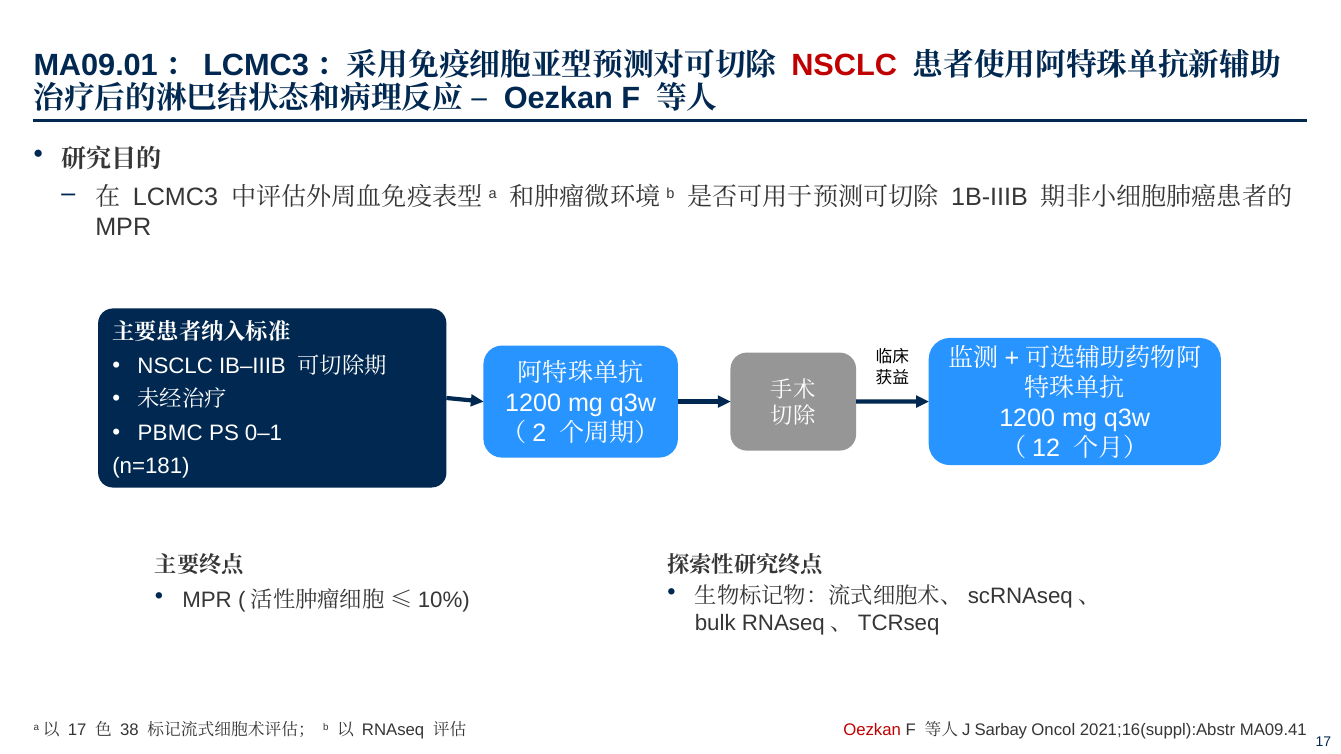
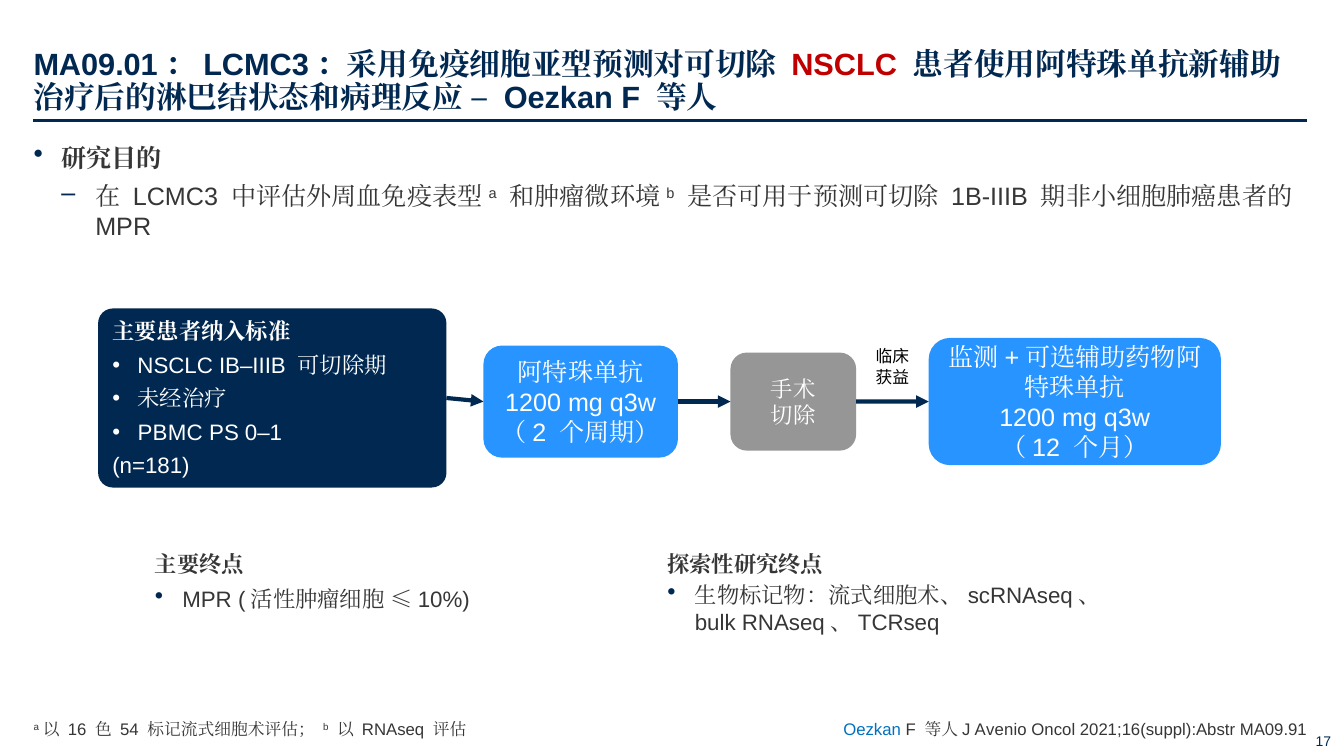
Oezkan at (872, 730) colour: red -> blue
Sarbay: Sarbay -> Avenio
MA09.41: MA09.41 -> MA09.91
17 at (77, 730): 17 -> 16
38: 38 -> 54
